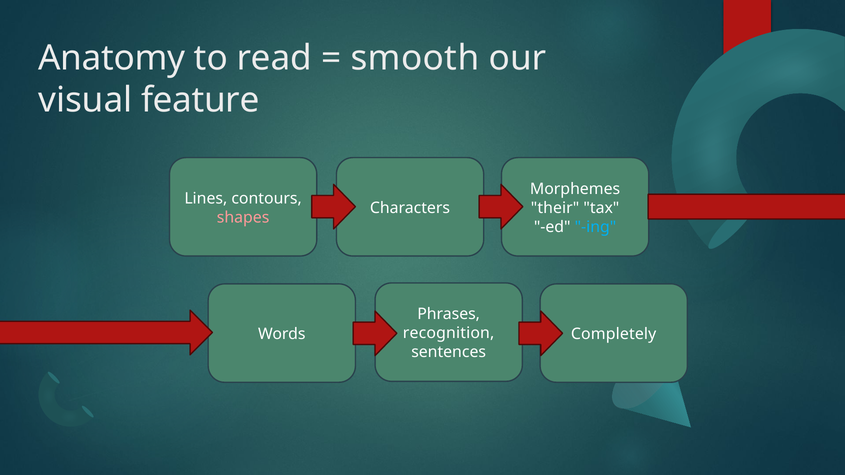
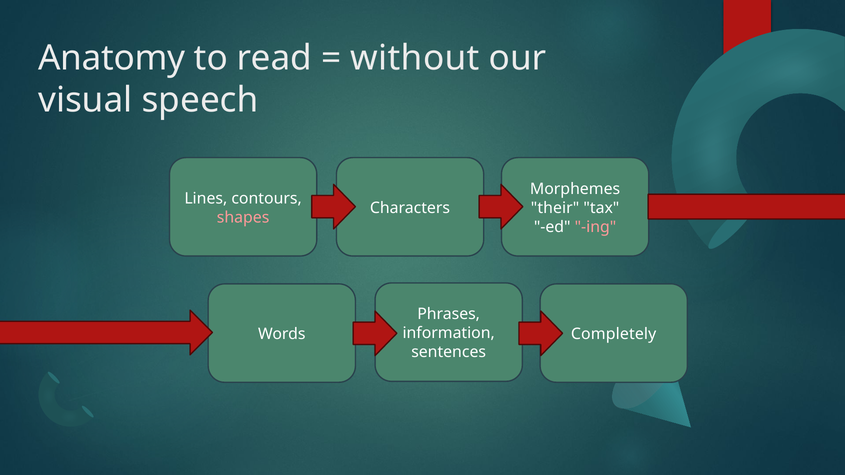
smooth: smooth -> without
feature: feature -> speech
ing colour: light blue -> pink
recognition: recognition -> information
